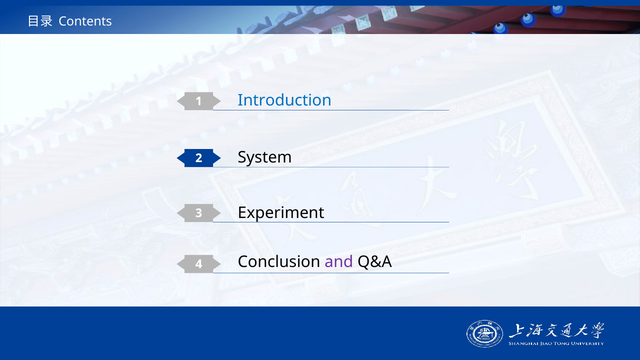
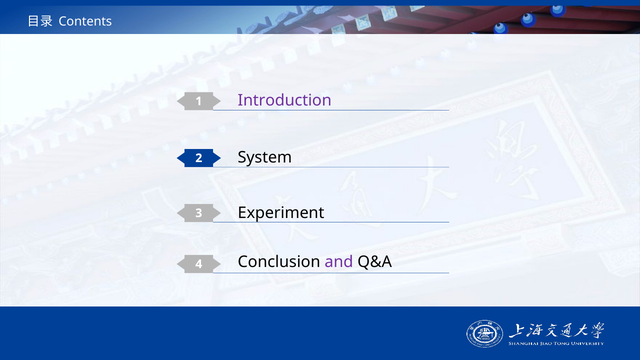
Introduction colour: blue -> purple
